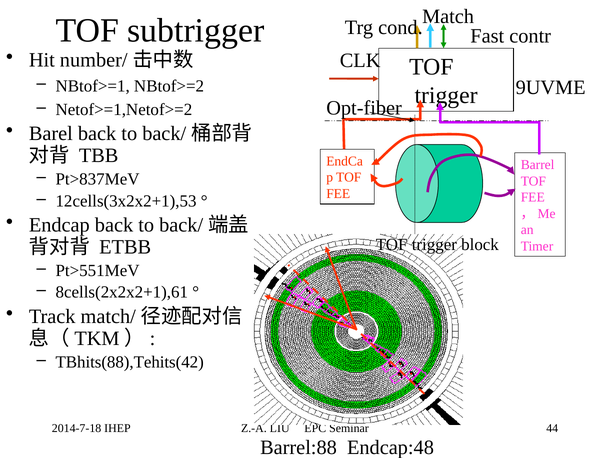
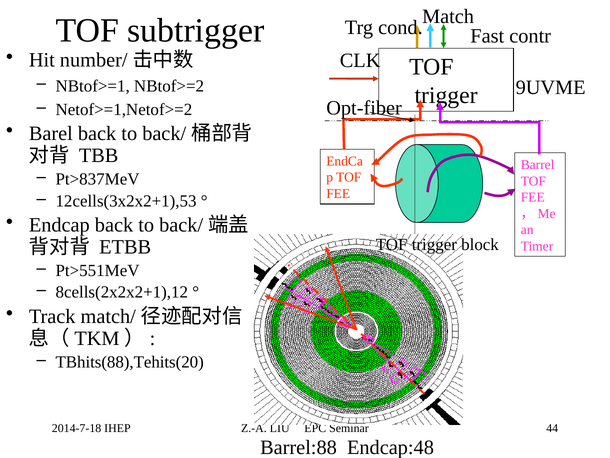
8cells(2x2x2+1),61: 8cells(2x2x2+1),61 -> 8cells(2x2x2+1),12
TBhits(88),Tehits(42: TBhits(88),Tehits(42 -> TBhits(88),Tehits(20
